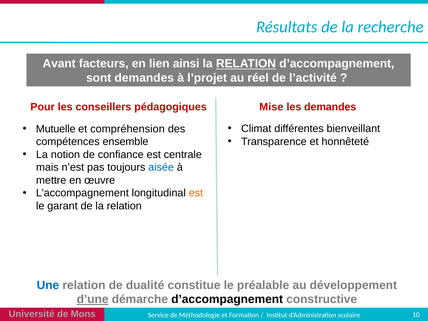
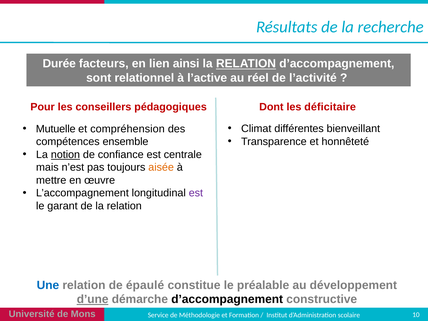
Avant: Avant -> Durée
sont demandes: demandes -> relationnel
l’projet: l’projet -> l’active
Mise: Mise -> Dont
les demandes: demandes -> déficitaire
notion underline: none -> present
aisée colour: blue -> orange
est at (196, 193) colour: orange -> purple
dualité: dualité -> épaulé
